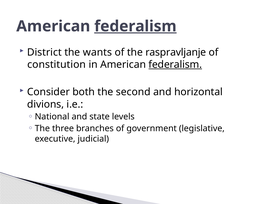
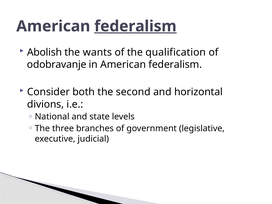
District: District -> Abolish
raspravljanje: raspravljanje -> qualification
constitution: constitution -> odobravanje
federalism at (175, 64) underline: present -> none
